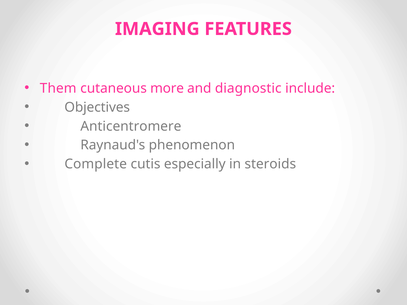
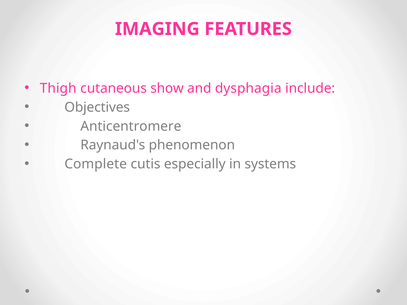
Them: Them -> Thigh
more: more -> show
diagnostic: diagnostic -> dysphagia
steroids: steroids -> systems
